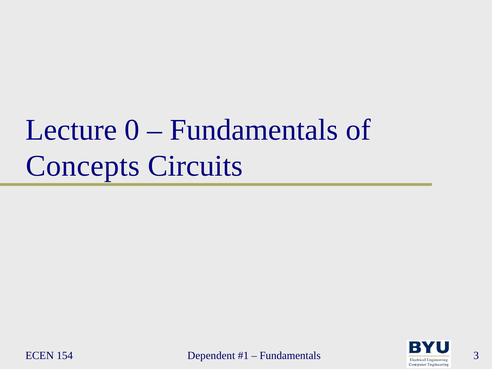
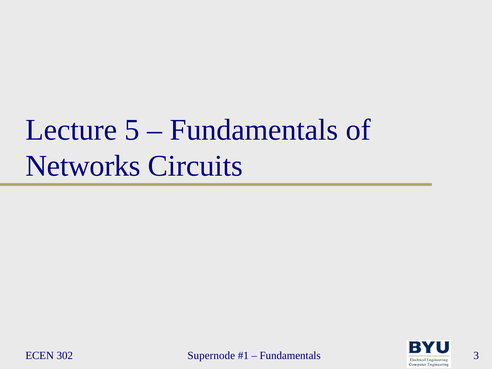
0: 0 -> 5
Concepts: Concepts -> Networks
154: 154 -> 302
Dependent: Dependent -> Supernode
